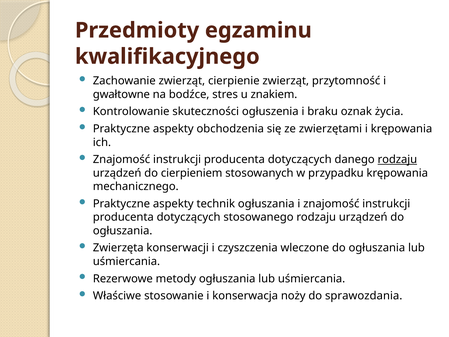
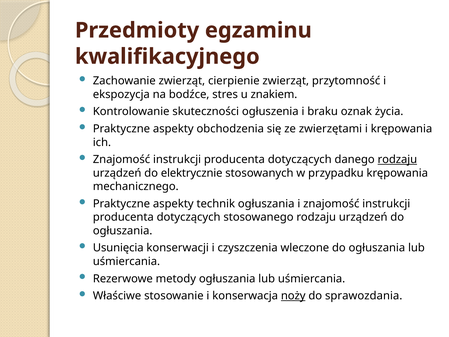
gwałtowne: gwałtowne -> ekspozycja
cierpieniem: cierpieniem -> elektrycznie
Zwierzęta: Zwierzęta -> Usunięcia
noży underline: none -> present
